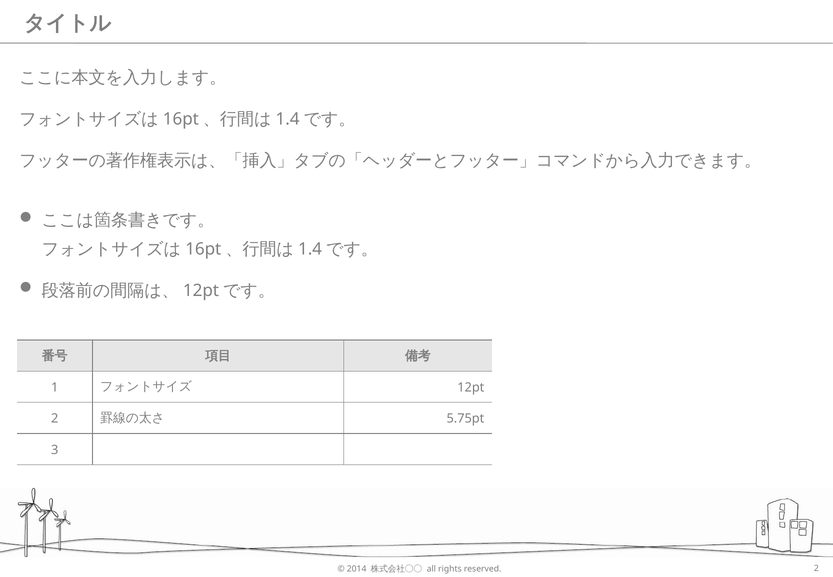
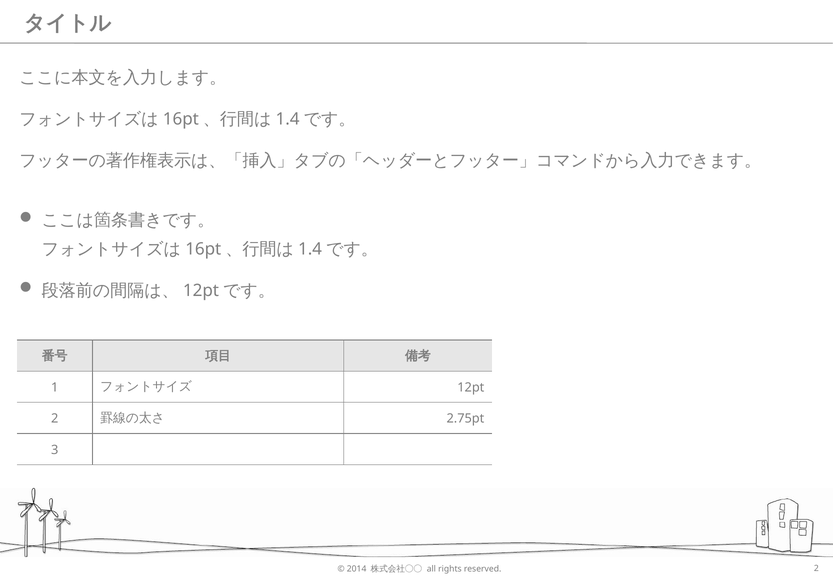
5.75pt: 5.75pt -> 2.75pt
